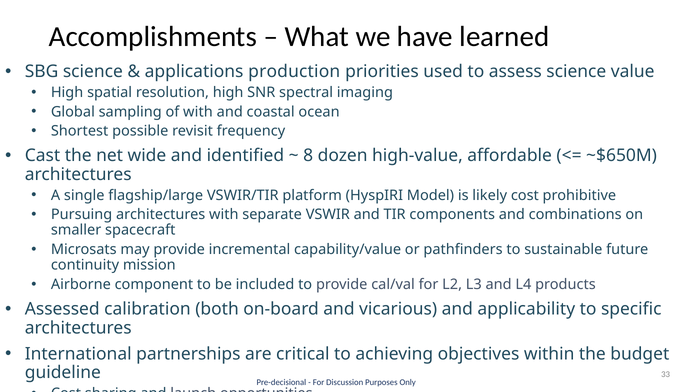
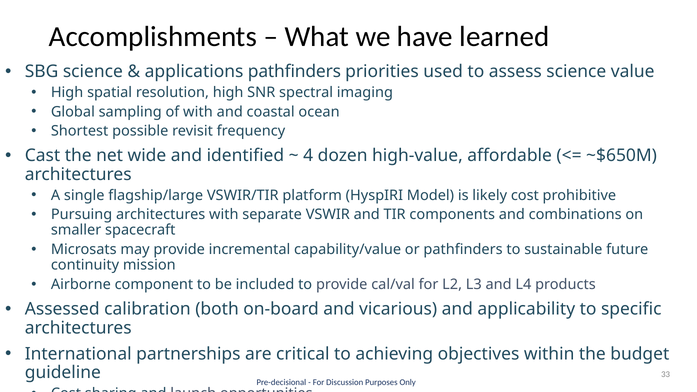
applications production: production -> pathfinders
8: 8 -> 4
